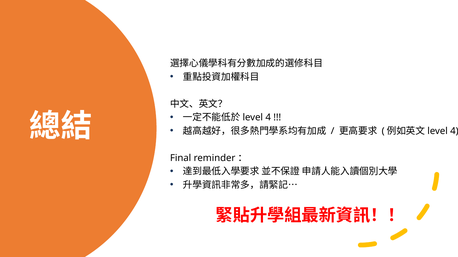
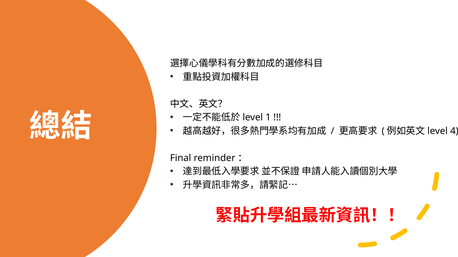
4 at (268, 118): 4 -> 1
